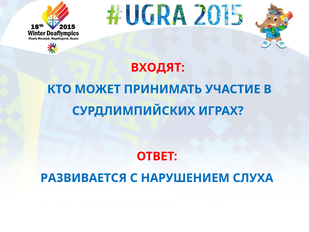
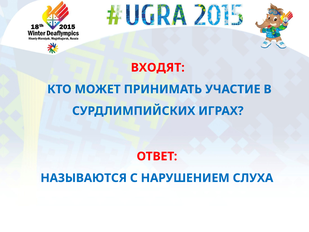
РАЗВИВАЕТСЯ: РАЗВИВАЕТСЯ -> НАЗЫВАЮТСЯ
